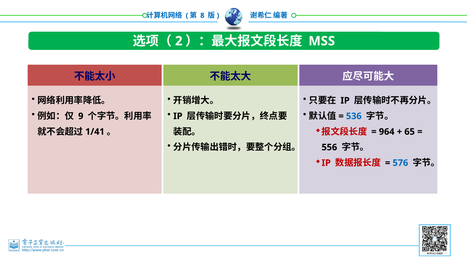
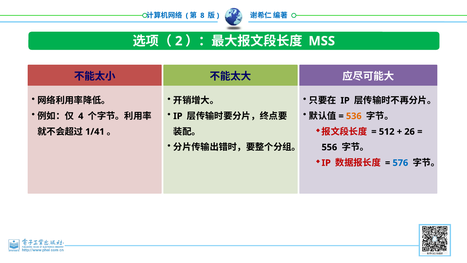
9: 9 -> 4
536 colour: blue -> orange
964: 964 -> 512
65: 65 -> 26
